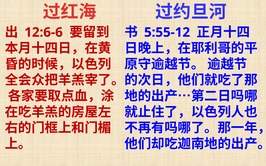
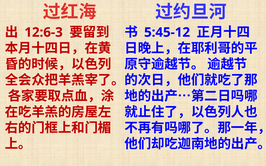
12:6-6: 12:6-6 -> 12:6-3
5:55-12: 5:55-12 -> 5:45-12
